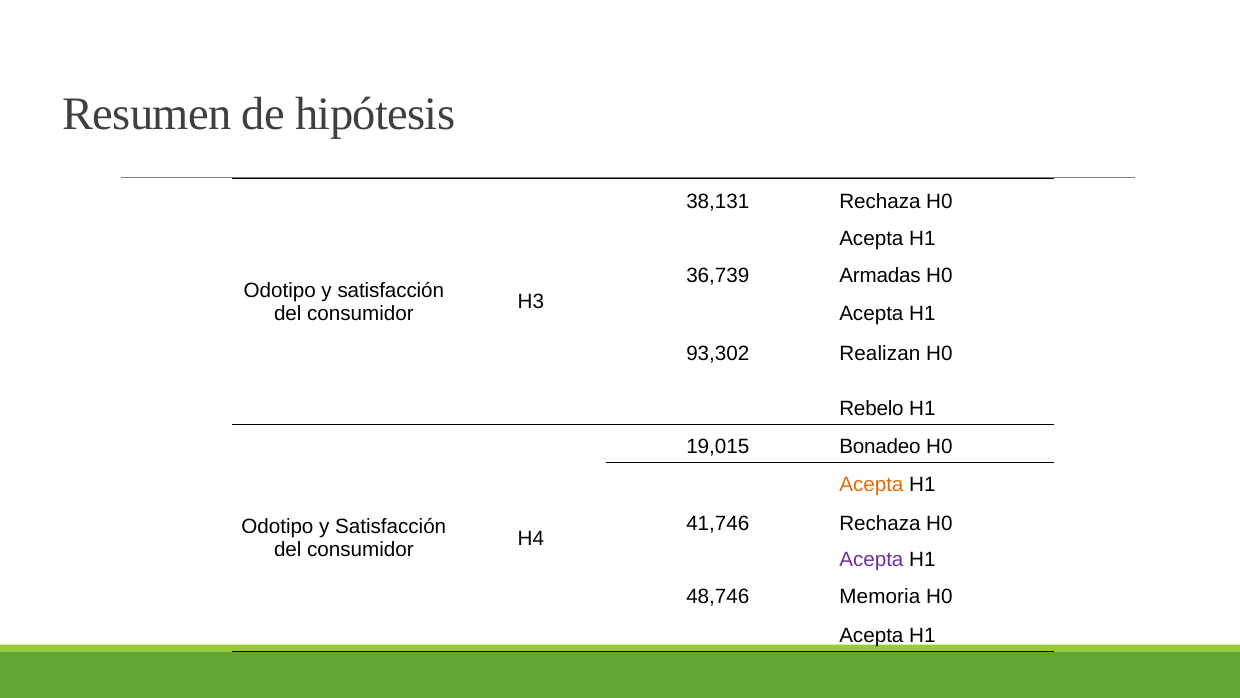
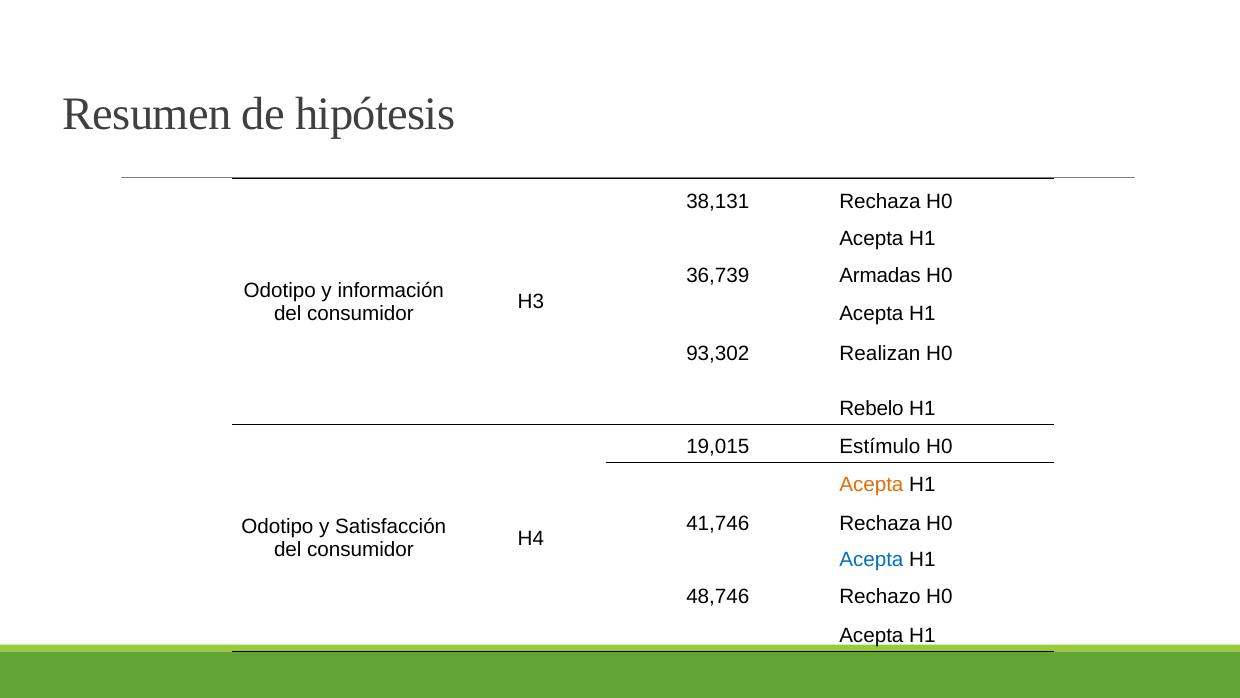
satisfacción at (391, 290): satisfacción -> información
Bonadeo: Bonadeo -> Estímulo
Acepta at (871, 559) colour: purple -> blue
Memoria: Memoria -> Rechazo
